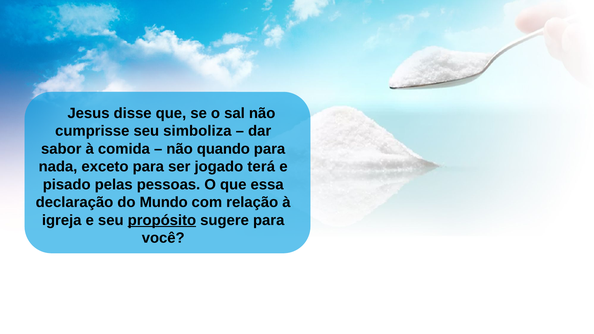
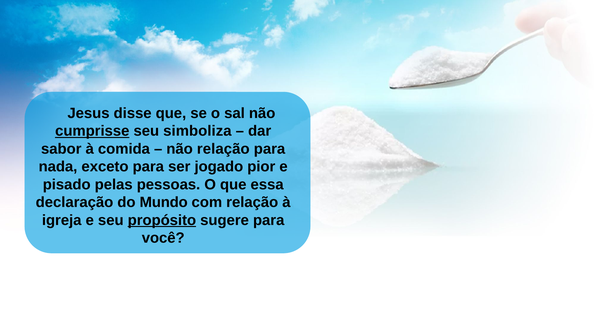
cumprisse underline: none -> present
não quando: quando -> relação
terá: terá -> pior
